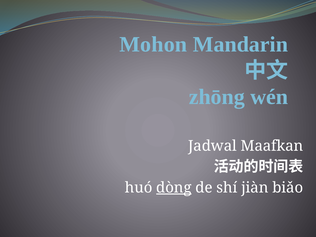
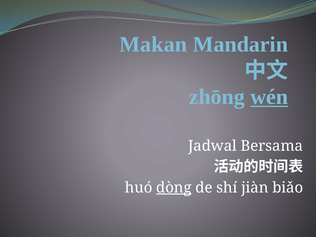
Mohon: Mohon -> Makan
wén underline: none -> present
Maafkan: Maafkan -> Bersama
